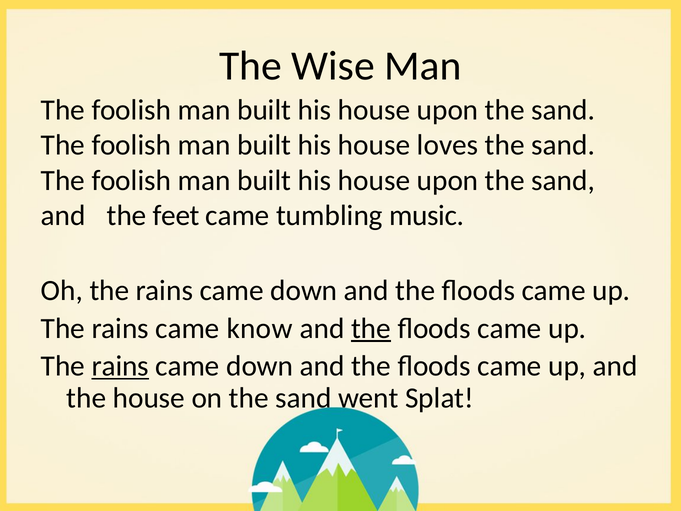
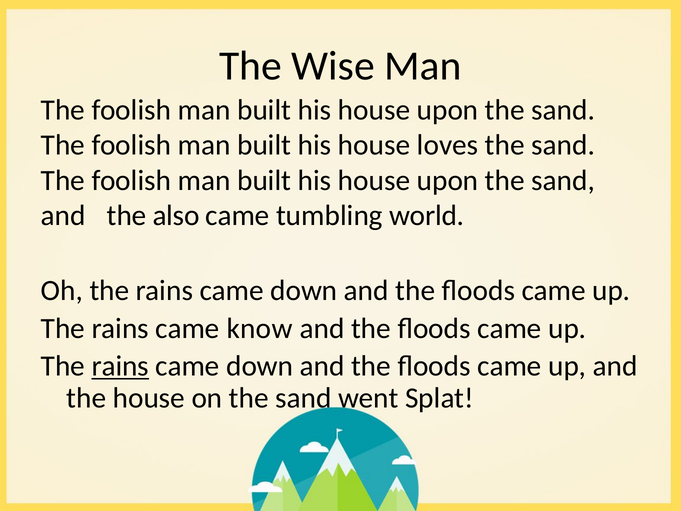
feet: feet -> also
music: music -> world
the at (371, 328) underline: present -> none
